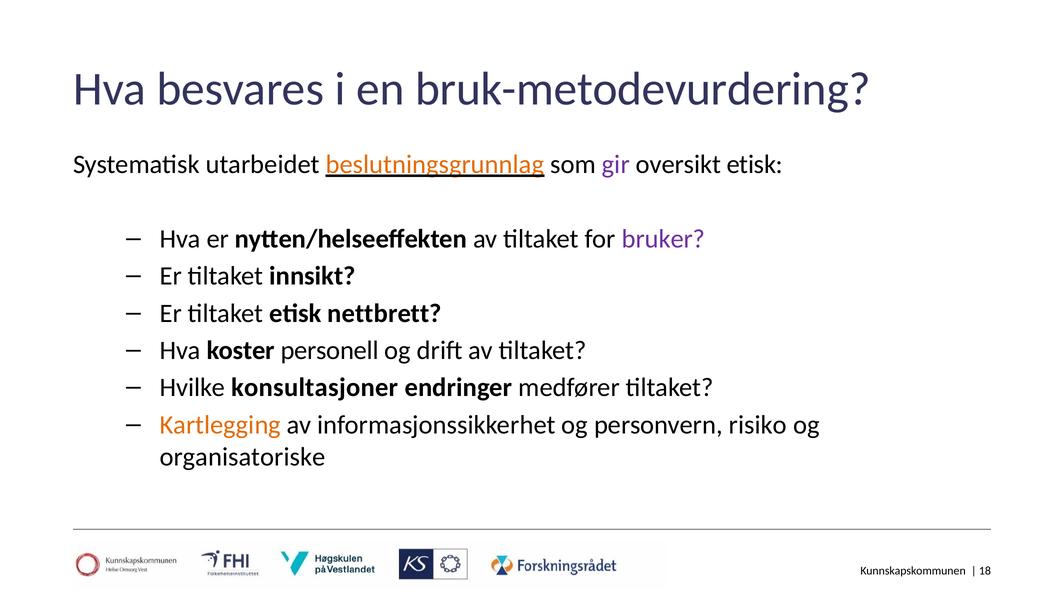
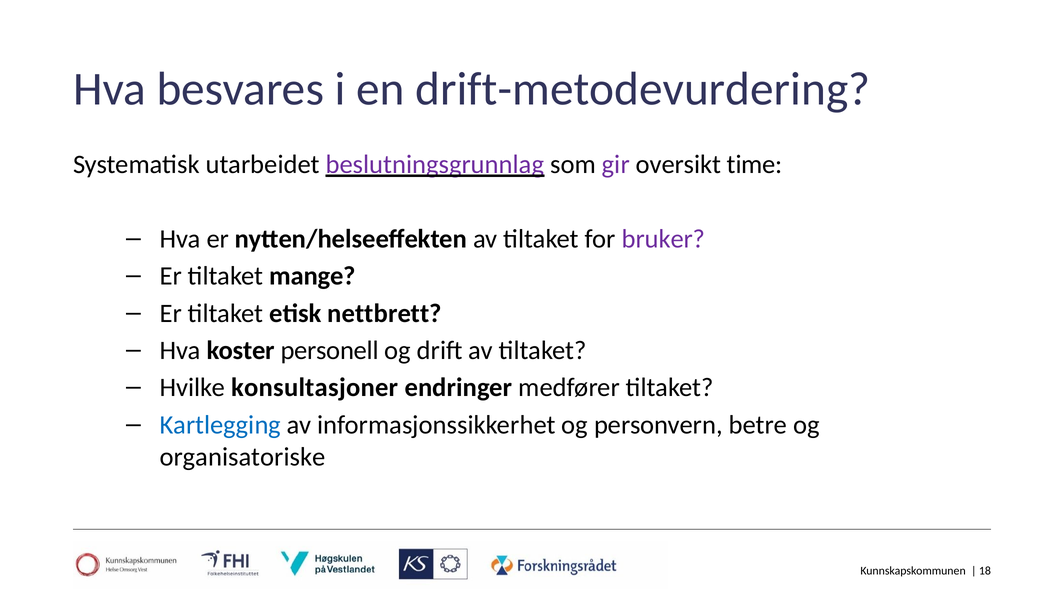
bruk-metodevurdering: bruk-metodevurdering -> drift-metodevurdering
beslutningsgrunnlag colour: orange -> purple
oversikt etisk: etisk -> time
innsikt: innsikt -> mange
Kartlegging colour: orange -> blue
risiko: risiko -> betre
